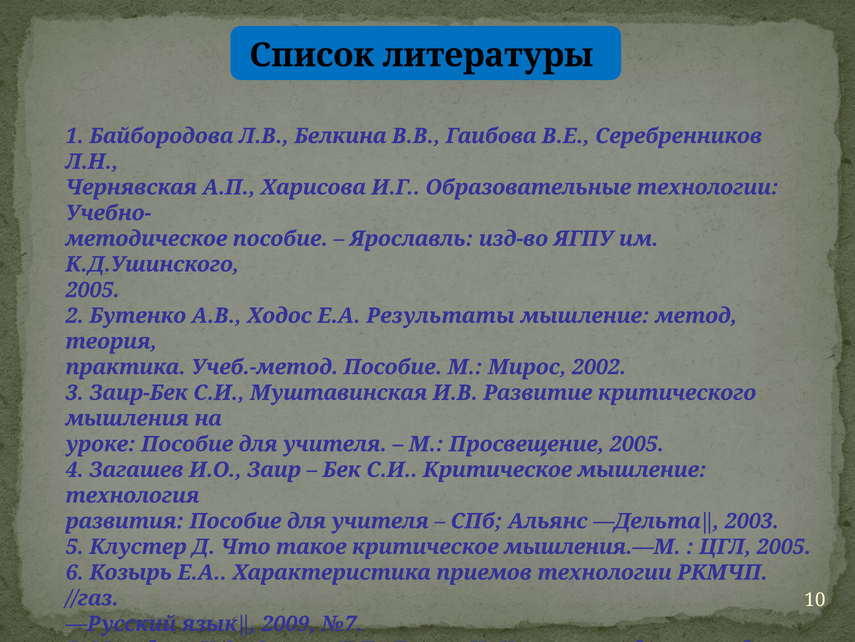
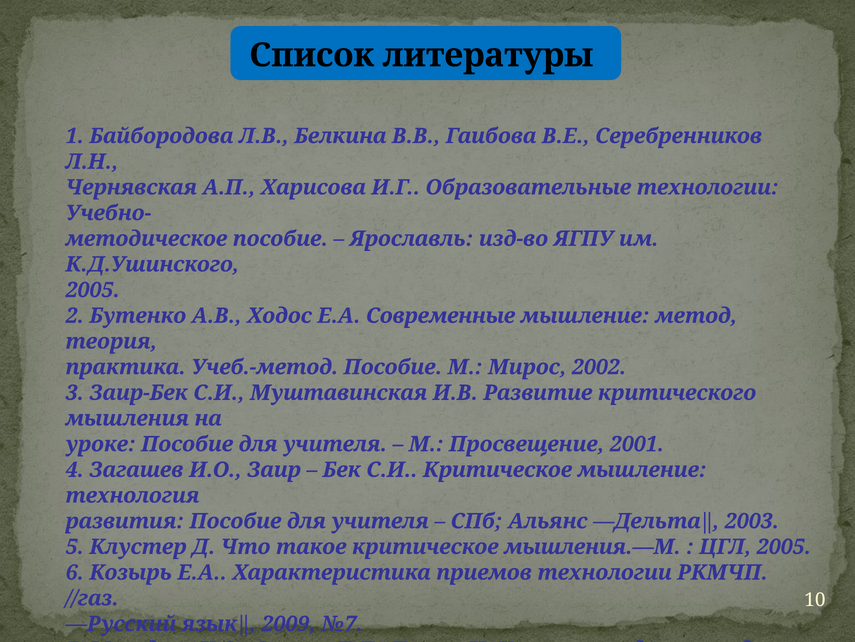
Результаты: Результаты -> Современные
Просвещение 2005: 2005 -> 2001
